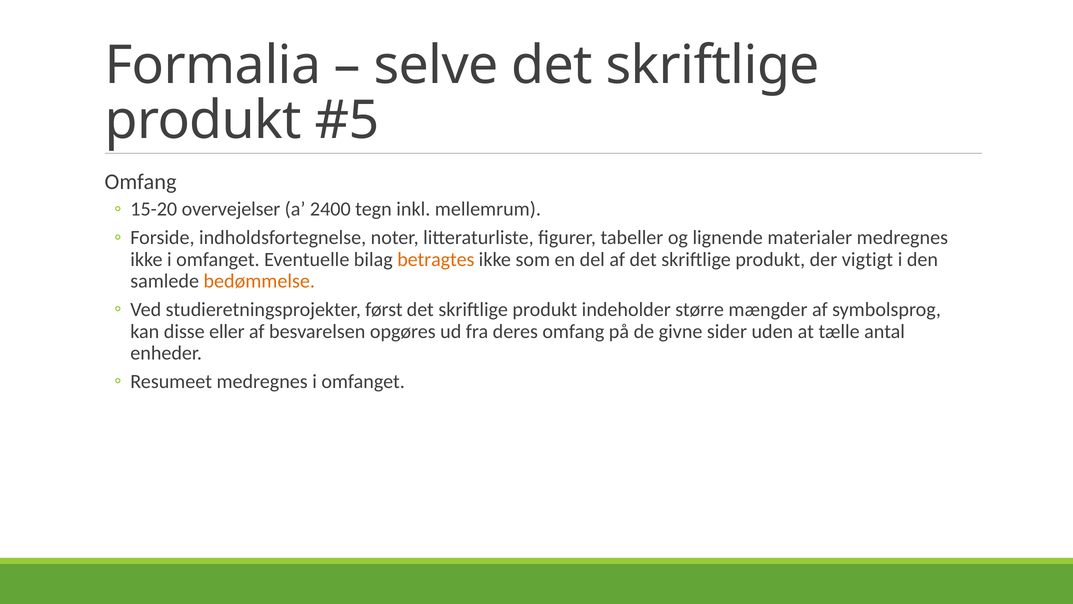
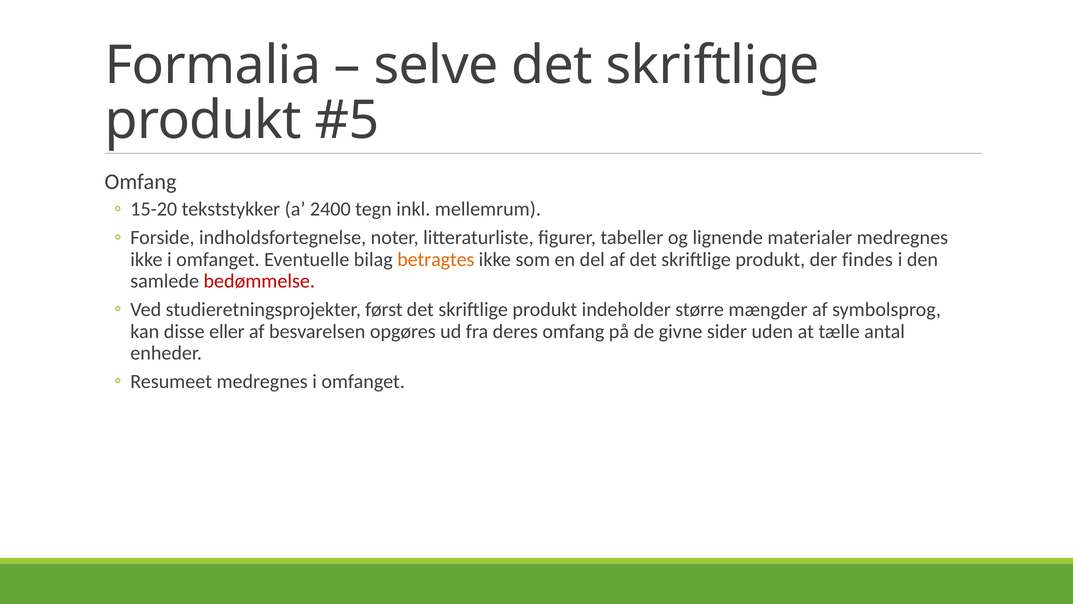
overvejelser: overvejelser -> tekststykker
vigtigt: vigtigt -> findes
bedømmelse colour: orange -> red
